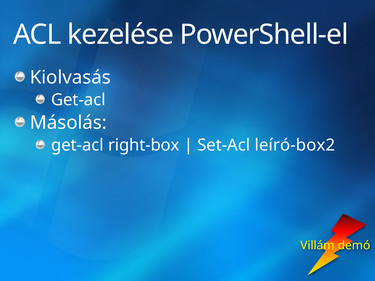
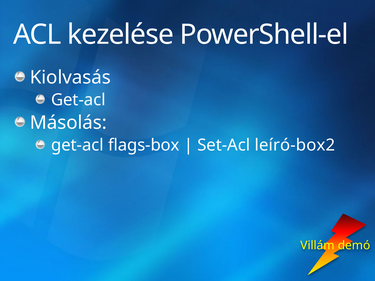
right-box: right-box -> flags-box
